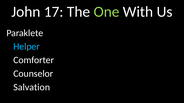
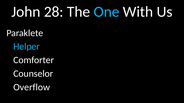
17: 17 -> 28
One colour: light green -> light blue
Salvation: Salvation -> Overflow
